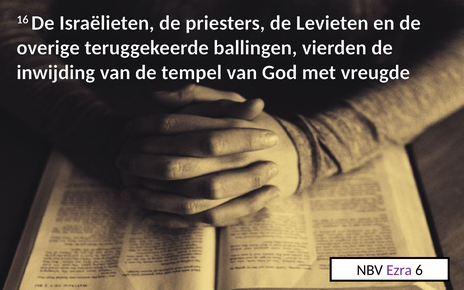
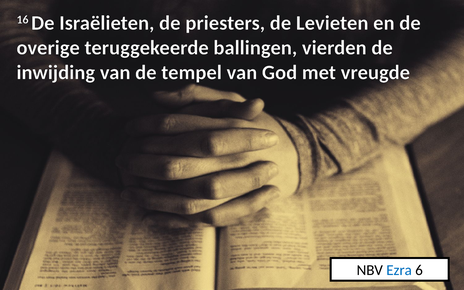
Ezra colour: purple -> blue
